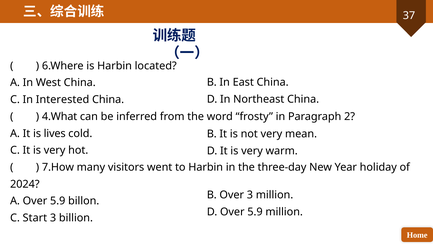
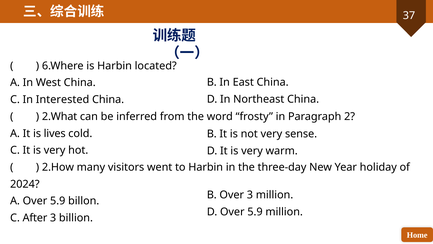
4.What: 4.What -> 2.What
mean: mean -> sense
7.How: 7.How -> 2.How
Start: Start -> After
